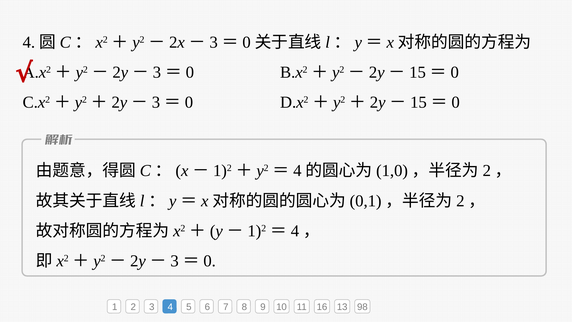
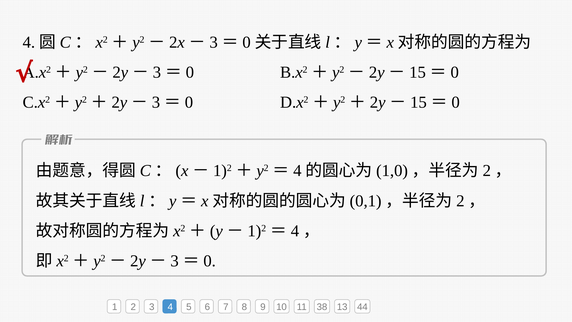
16: 16 -> 38
98: 98 -> 44
